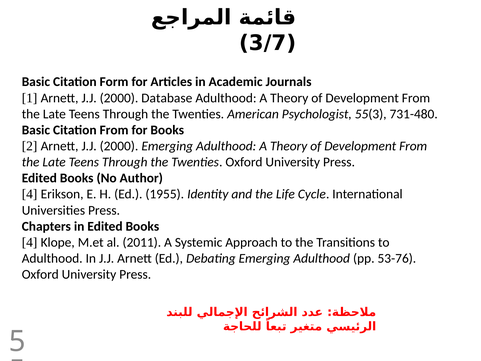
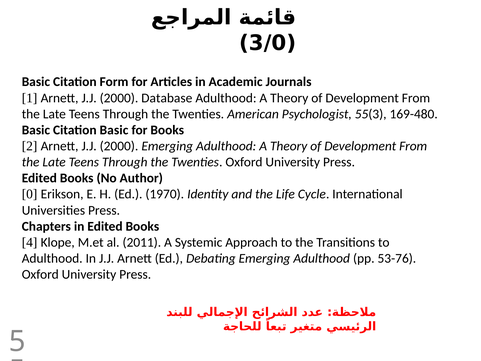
3/7: 3/7 -> 3/0
731-480: 731-480 -> 169-480
Citation From: From -> Basic
4 at (30, 194): 4 -> 0
1955: 1955 -> 1970
